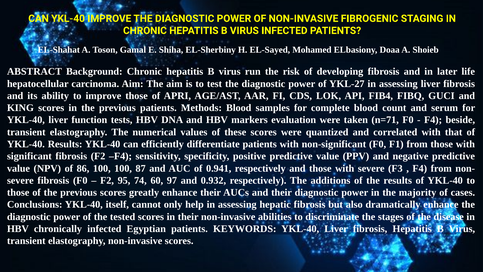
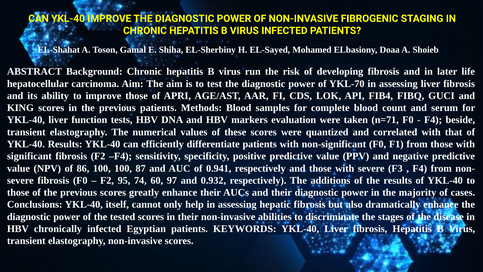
YKL-27: YKL-27 -> YKL-70
